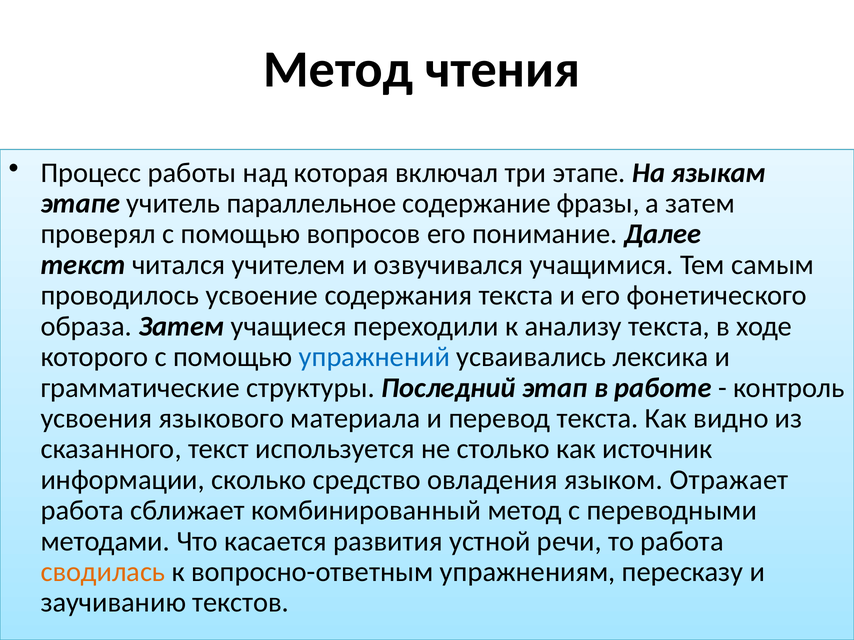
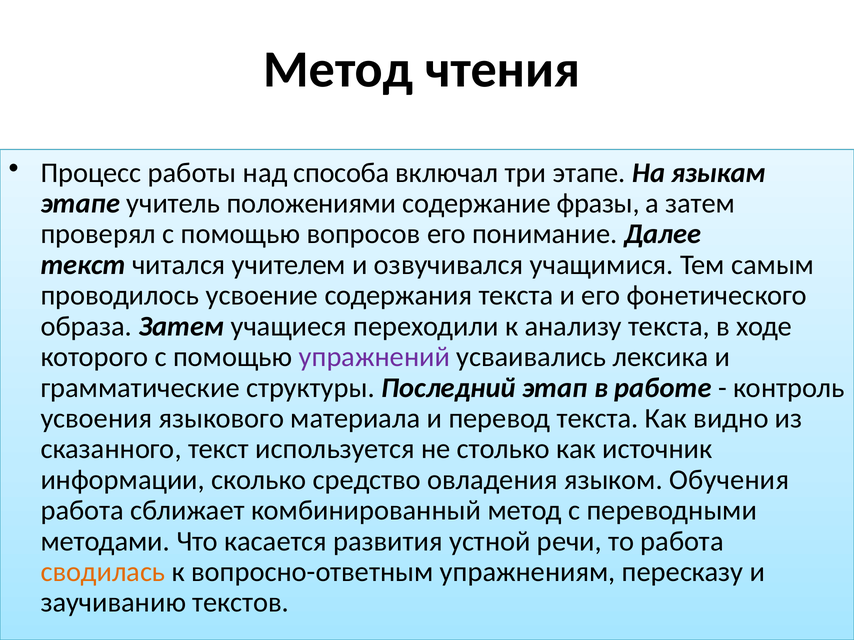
которая: которая -> способа
параллельное: параллельное -> положениями
упражнений colour: blue -> purple
Отражает: Отражает -> Обучения
